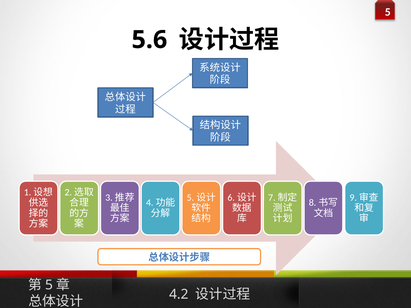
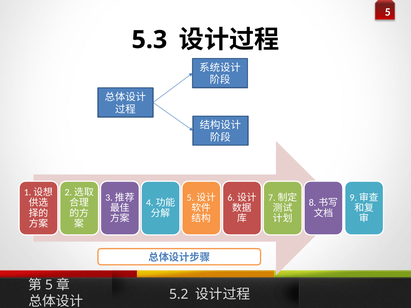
5.6: 5.6 -> 5.3
4.2: 4.2 -> 5.2
